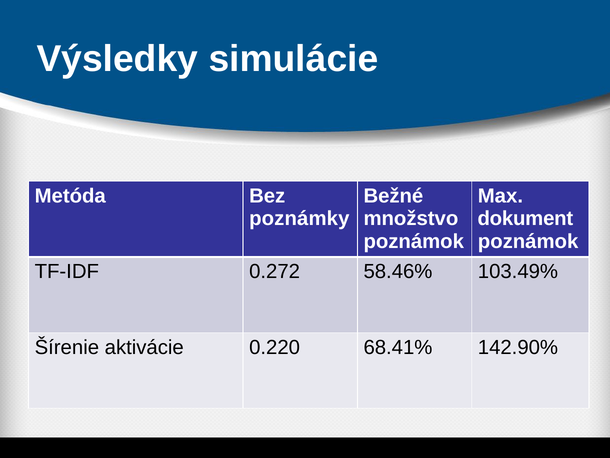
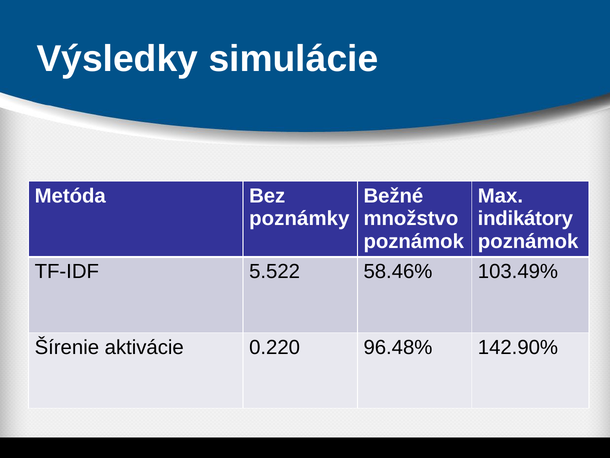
dokument: dokument -> indikátory
0.272: 0.272 -> 5.522
68.41%: 68.41% -> 96.48%
